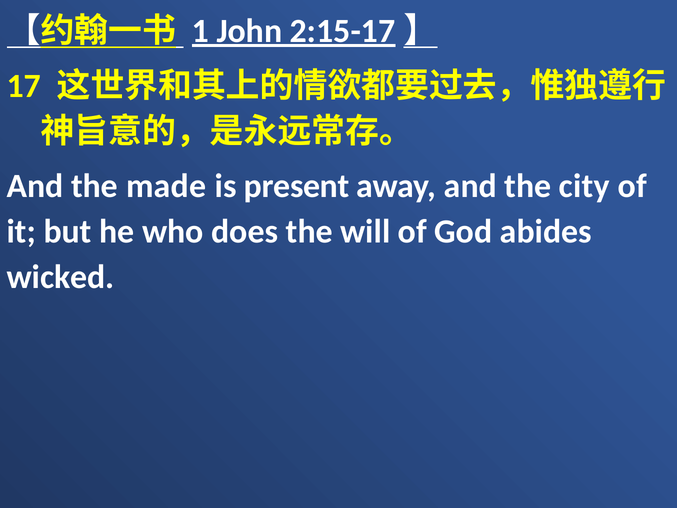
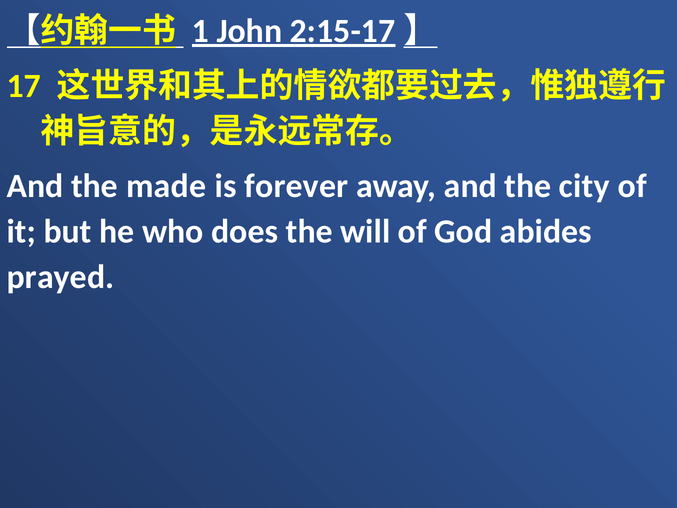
present: present -> forever
wicked: wicked -> prayed
